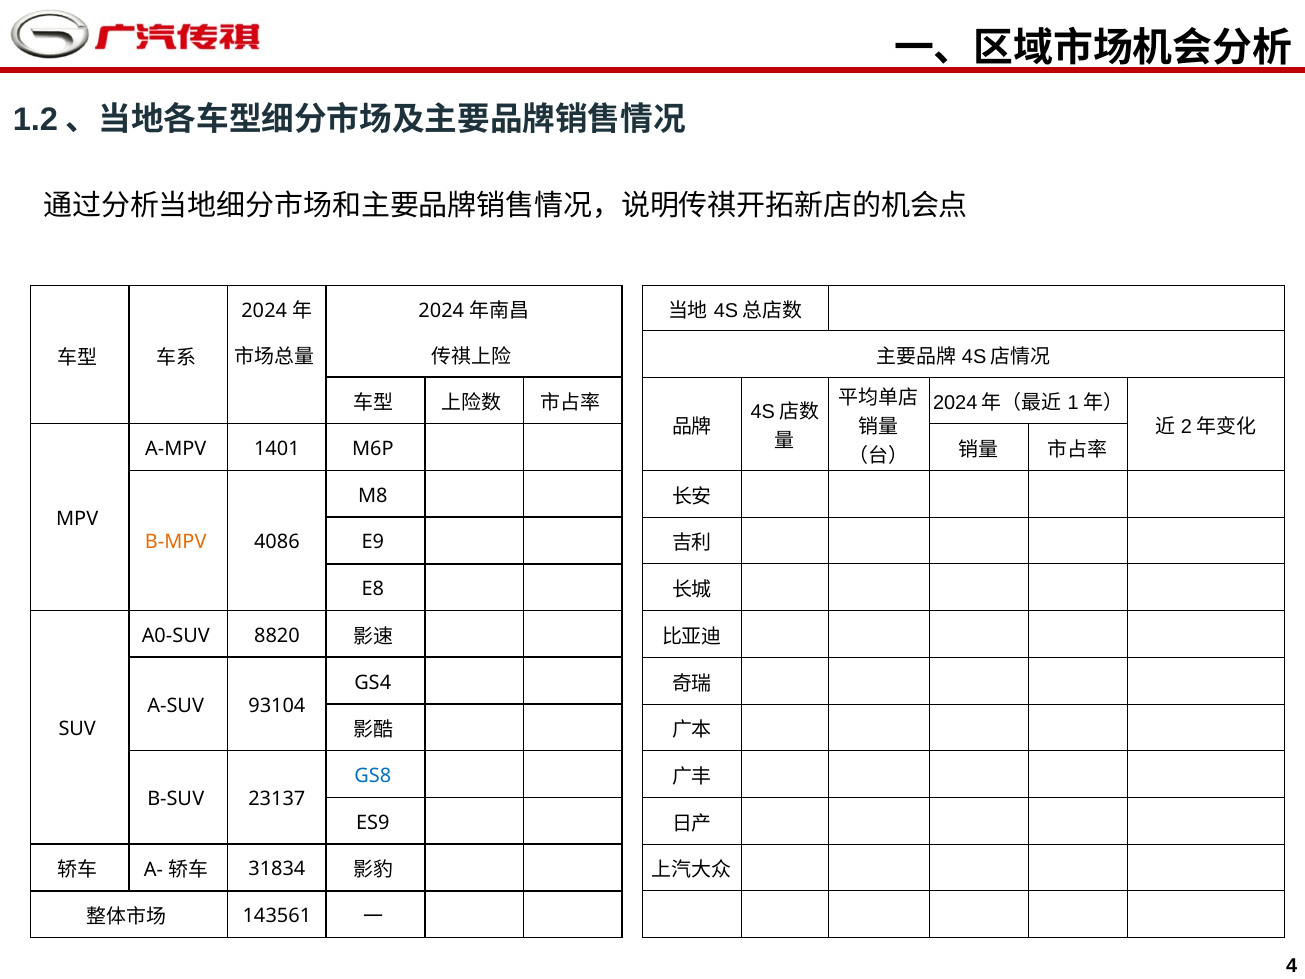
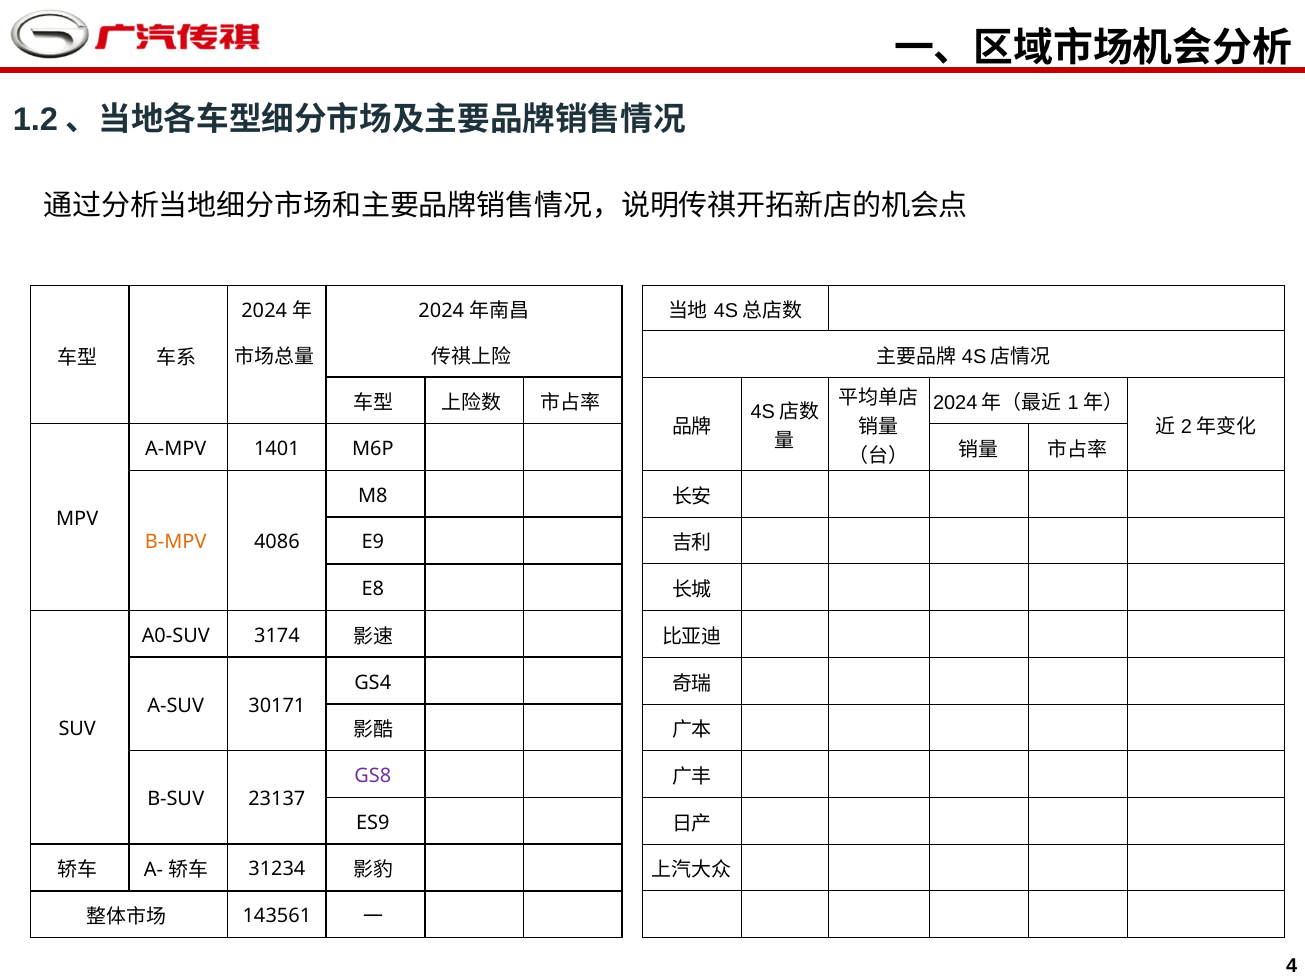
8820: 8820 -> 3174
93104: 93104 -> 30171
GS8 colour: blue -> purple
31834: 31834 -> 31234
